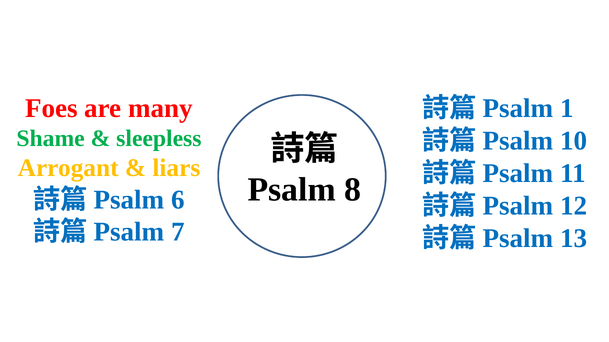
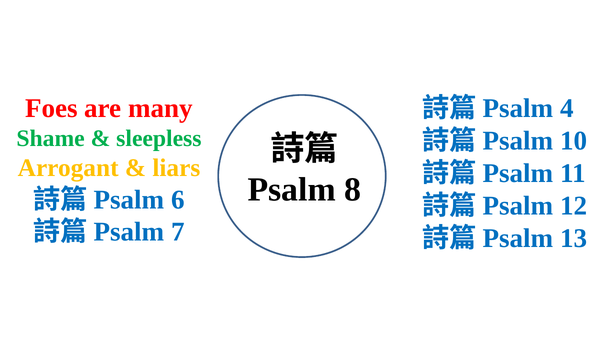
1: 1 -> 4
